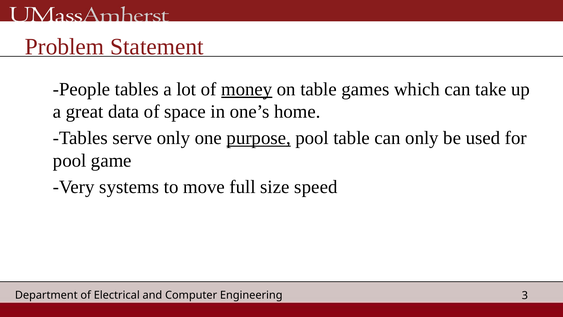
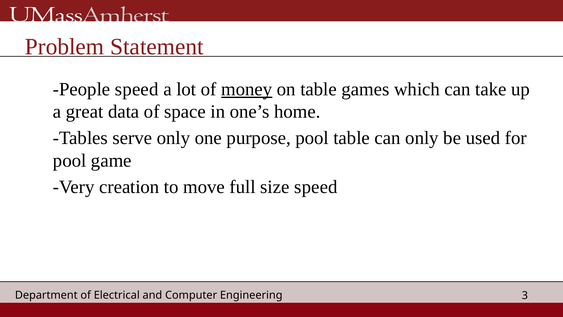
People tables: tables -> speed
purpose underline: present -> none
systems: systems -> creation
